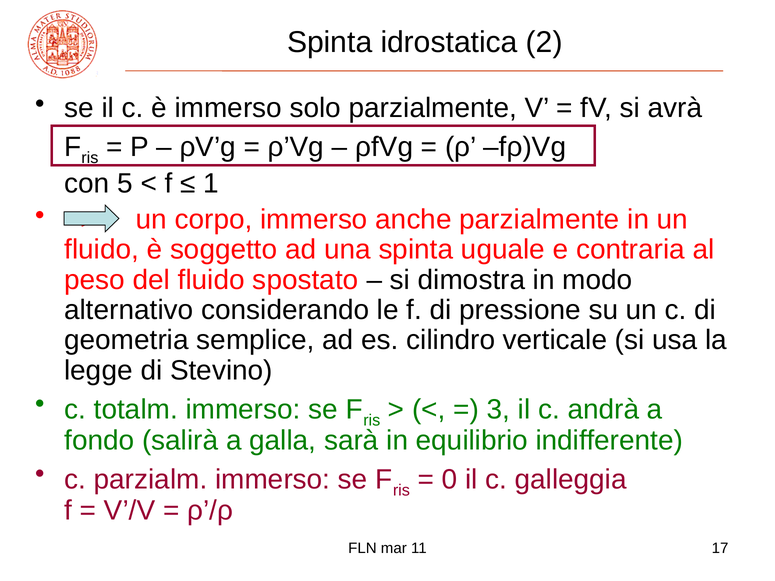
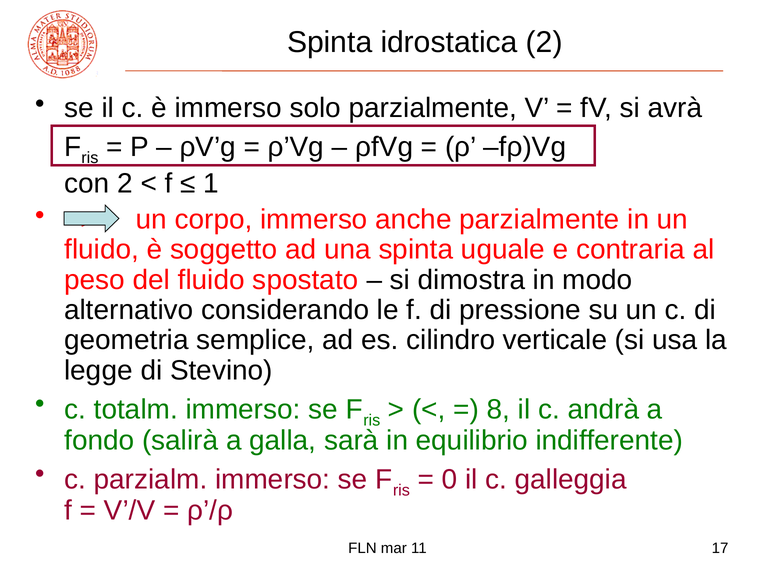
con 5: 5 -> 2
3: 3 -> 8
